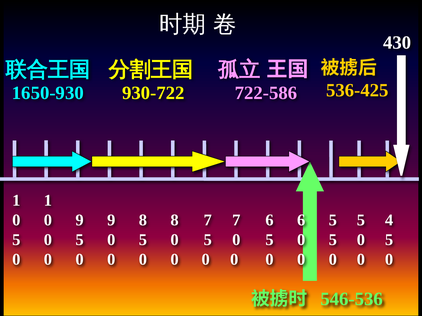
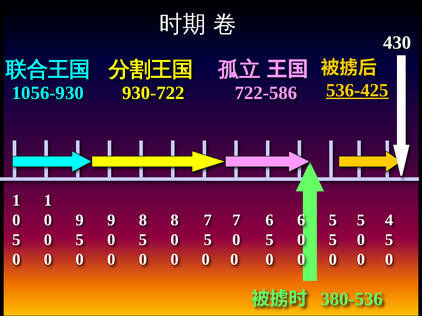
536-425 underline: none -> present
1650-930: 1650-930 -> 1056-930
546-536: 546-536 -> 380-536
